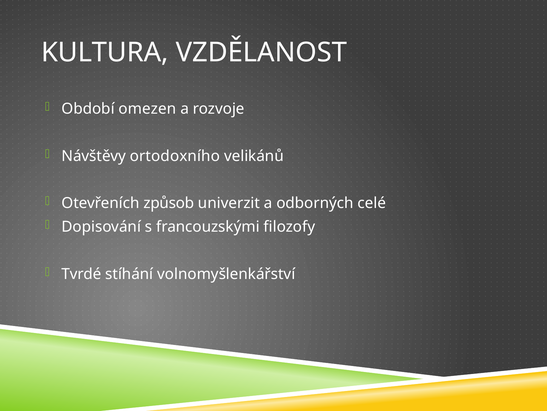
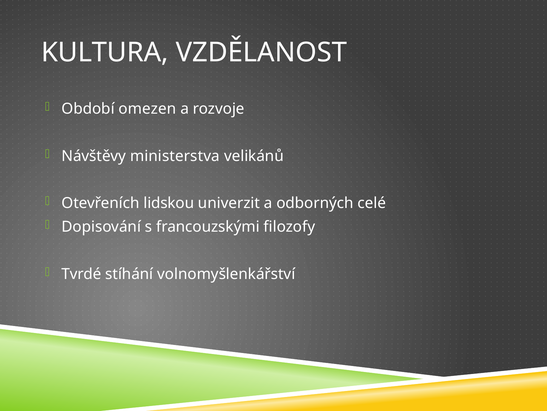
ortodoxního: ortodoxního -> ministerstva
způsob: způsob -> lidskou
